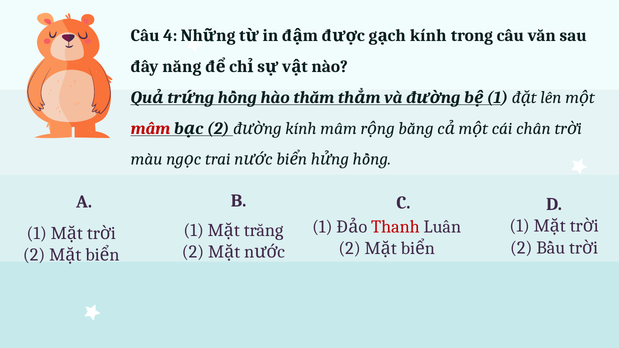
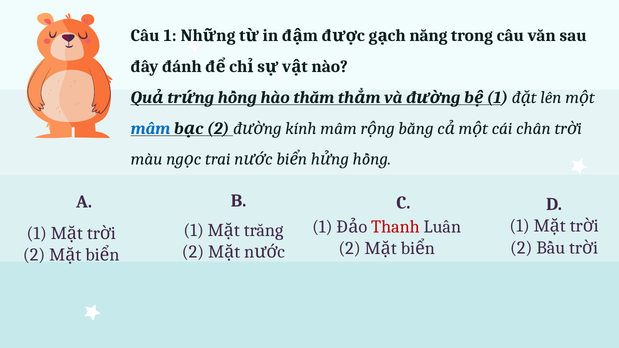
Câu 4: 4 -> 1
kính at (428, 36): kính -> năng
năng: năng -> đánh
mâm colour: red -> blue
